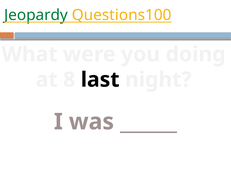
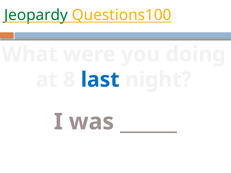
last colour: black -> blue
